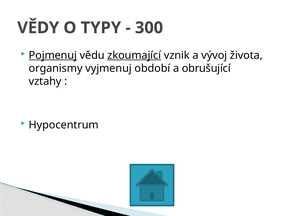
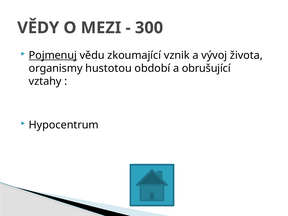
TYPY: TYPY -> MEZI
zkoumající underline: present -> none
vyjmenuj: vyjmenuj -> hustotou
